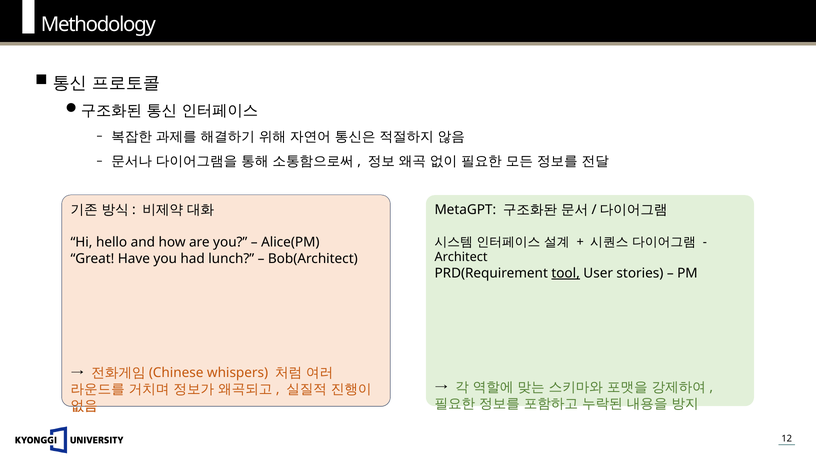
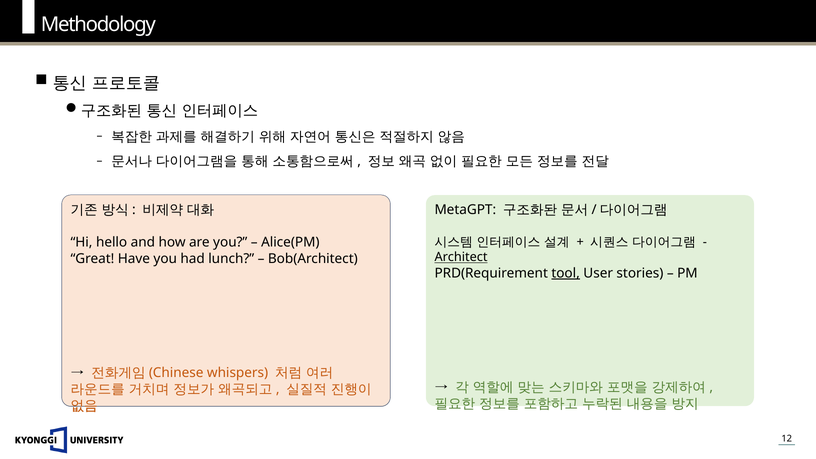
Architect underline: none -> present
